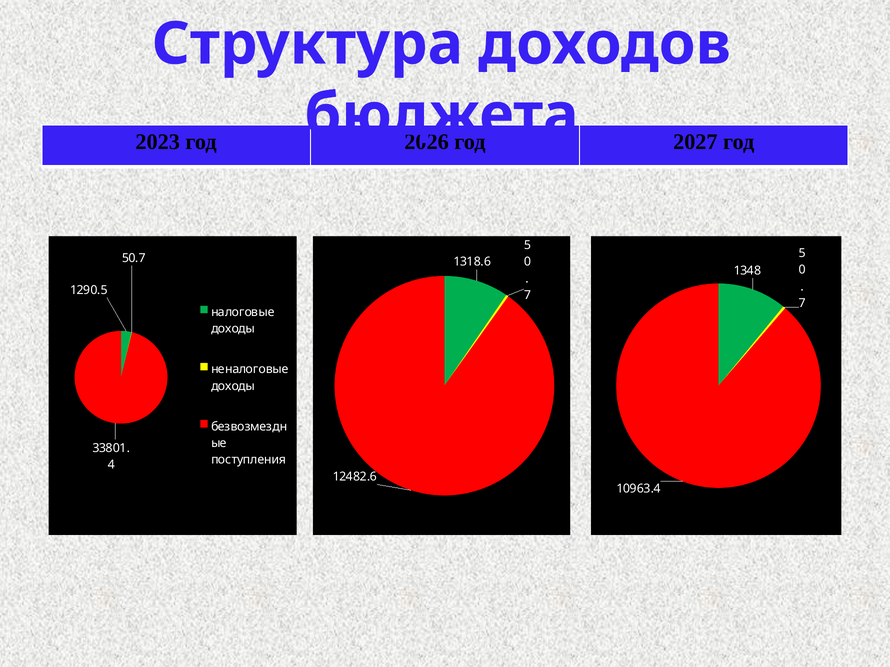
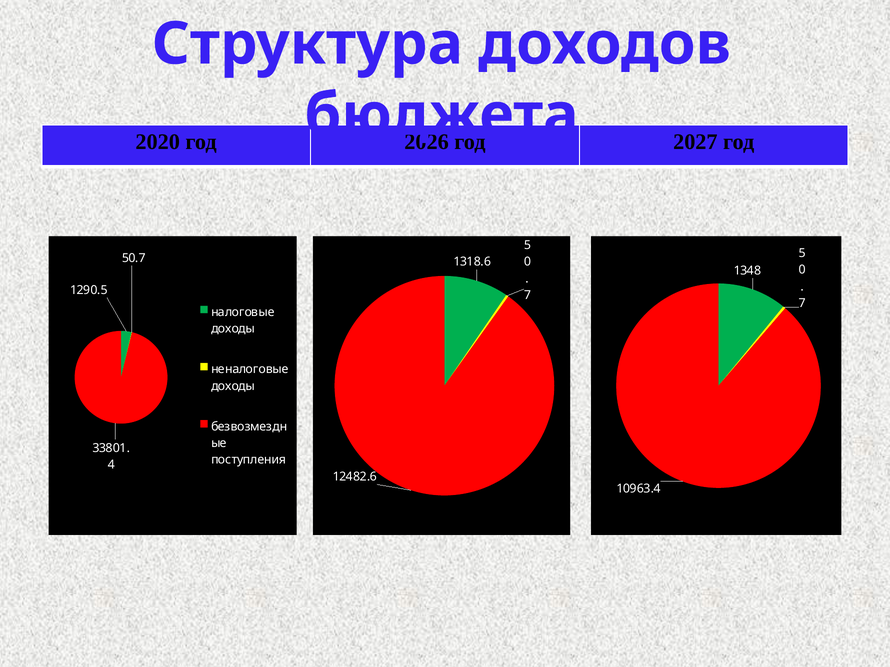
2023: 2023 -> 2020
